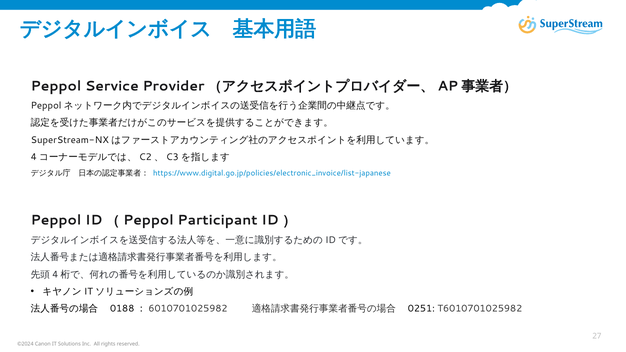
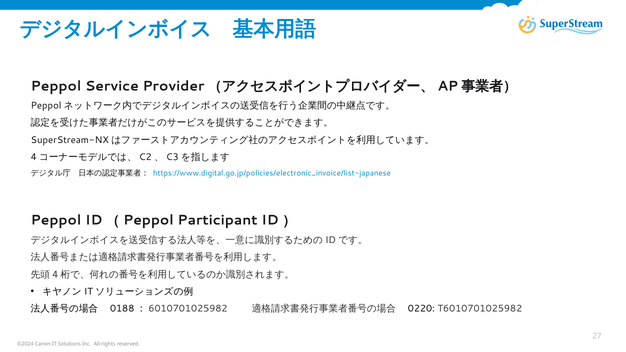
0251: 0251 -> 0220
